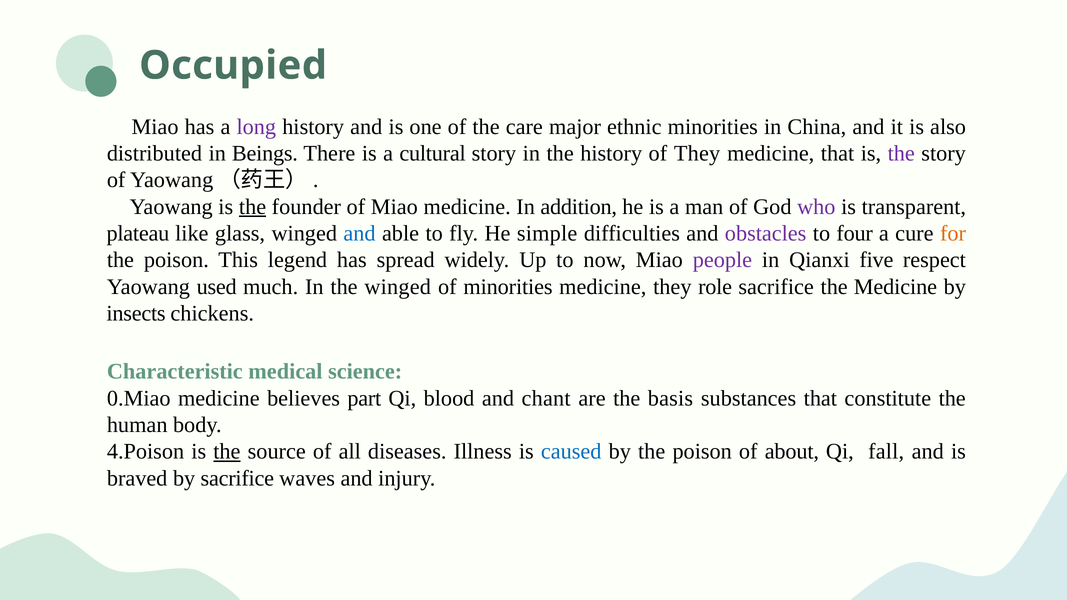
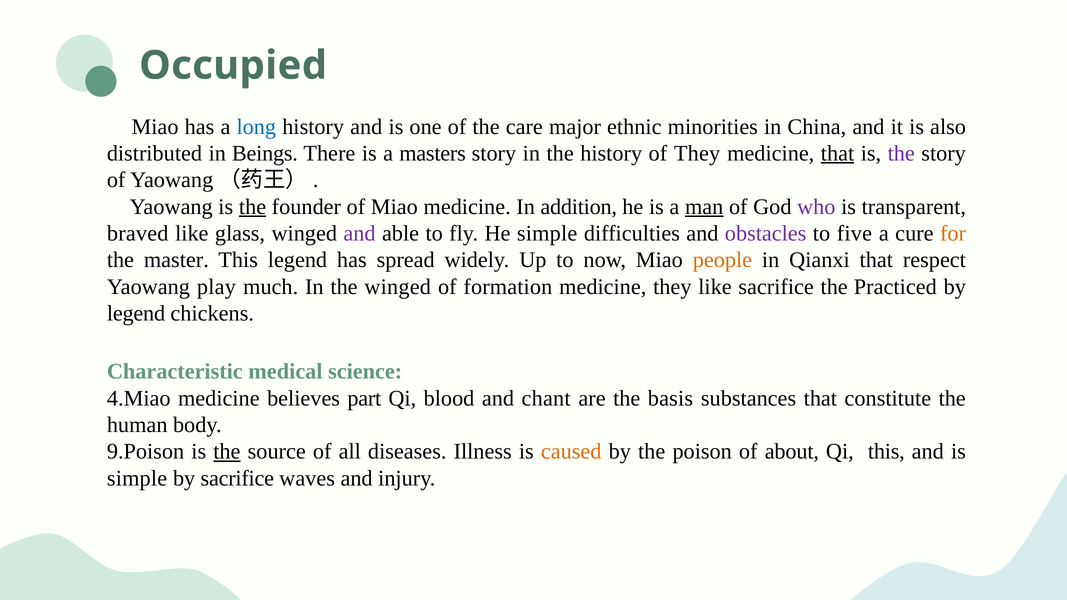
long colour: purple -> blue
cultural: cultural -> masters
that at (838, 153) underline: none -> present
man underline: none -> present
plateau: plateau -> braved
and at (360, 233) colour: blue -> purple
four: four -> five
poison at (176, 260): poison -> master
people colour: purple -> orange
Qianxi five: five -> that
used: used -> play
of minorities: minorities -> formation
they role: role -> like
the Medicine: Medicine -> Practiced
insects at (136, 314): insects -> legend
0.Miao: 0.Miao -> 4.Miao
4.Poison: 4.Poison -> 9.Poison
caused colour: blue -> orange
Qi fall: fall -> this
braved at (137, 478): braved -> simple
